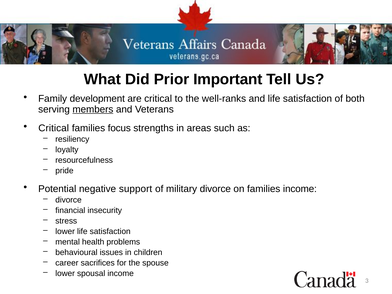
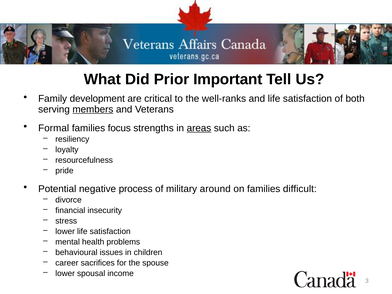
Critical at (54, 128): Critical -> Formal
areas underline: none -> present
support: support -> process
military divorce: divorce -> around
families income: income -> difficult
